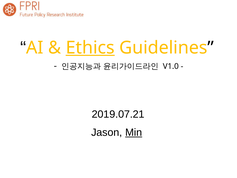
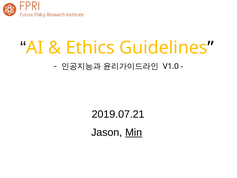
Ethics underline: present -> none
